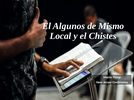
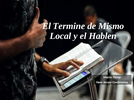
Algunos: Algunos -> Termine
Chistes: Chistes -> Hablen
